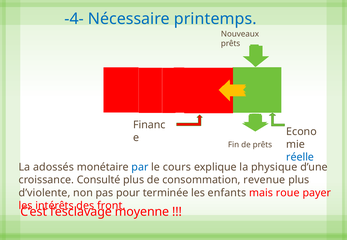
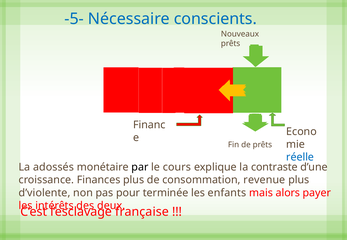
-4-: -4- -> -5-
printemps: printemps -> conscients
par colour: blue -> black
physique: physique -> contraste
Consulté: Consulté -> Finances
roue: roue -> alors
front: front -> deux
moyenne: moyenne -> française
